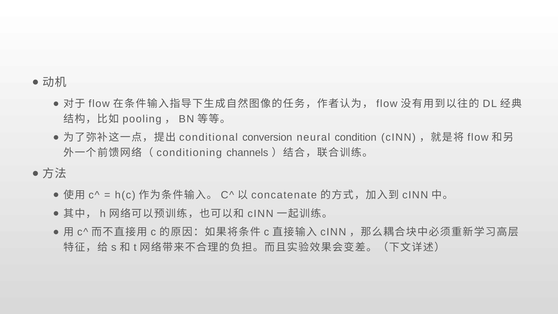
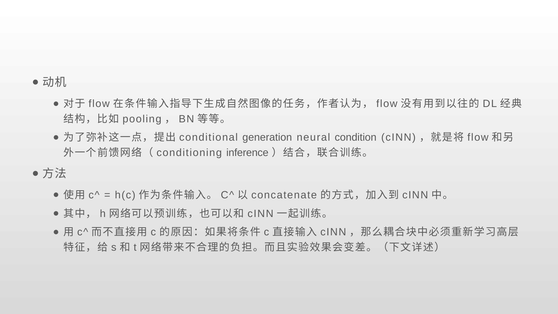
conversion: conversion -> generation
channels: channels -> inference
